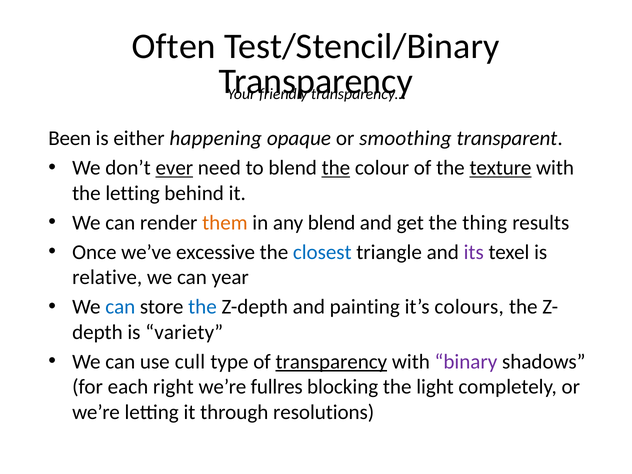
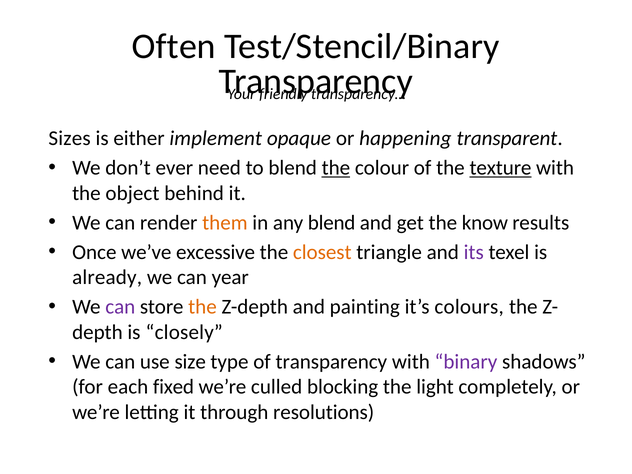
Been: Been -> Sizes
happening: happening -> implement
smoothing: smoothing -> happening
ever underline: present -> none
the letting: letting -> object
thing: thing -> know
closest colour: blue -> orange
relative: relative -> already
can at (120, 307) colour: blue -> purple
the at (202, 307) colour: blue -> orange
variety: variety -> closely
cull: cull -> size
transparency at (331, 362) underline: present -> none
right: right -> fixed
fullres: fullres -> culled
